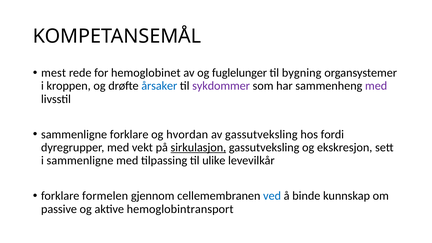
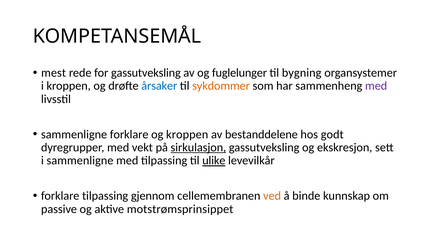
for hemoglobinet: hemoglobinet -> gassutveksling
sykdommer colour: purple -> orange
og hvordan: hvordan -> kroppen
av gassutveksling: gassutveksling -> bestanddelene
fordi: fordi -> godt
ulike underline: none -> present
forklare formelen: formelen -> tilpassing
ved colour: blue -> orange
hemoglobintransport: hemoglobintransport -> motstrømsprinsippet
